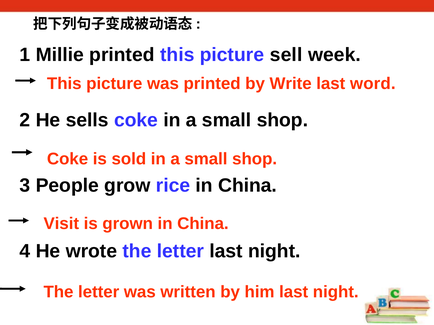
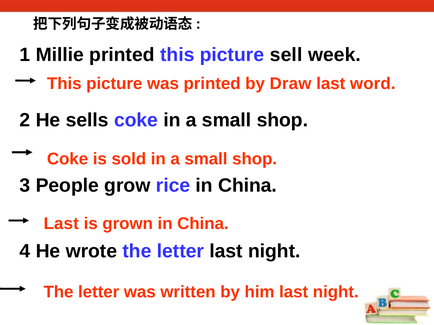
Write: Write -> Draw
Visit at (61, 224): Visit -> Last
